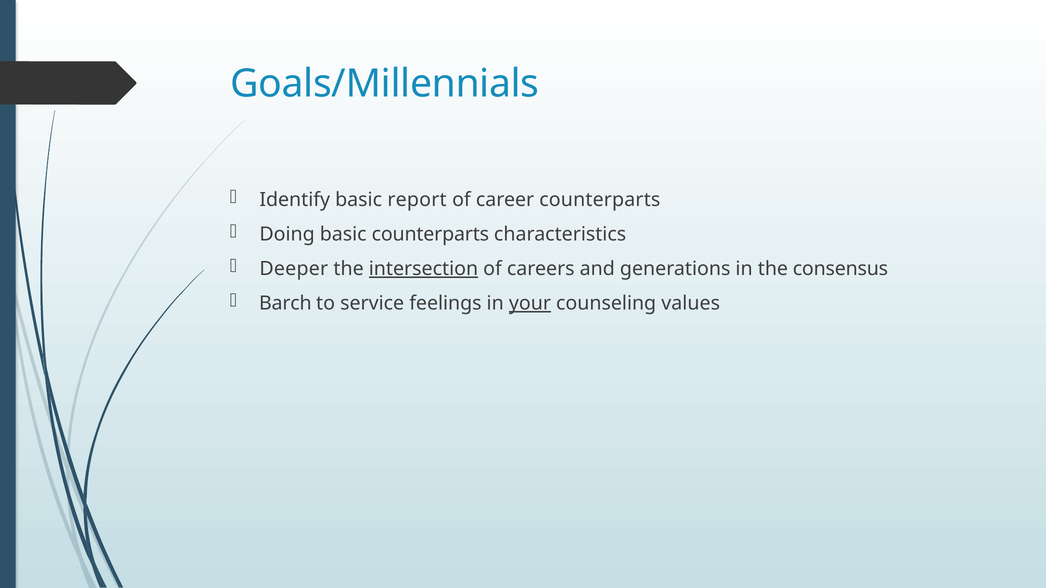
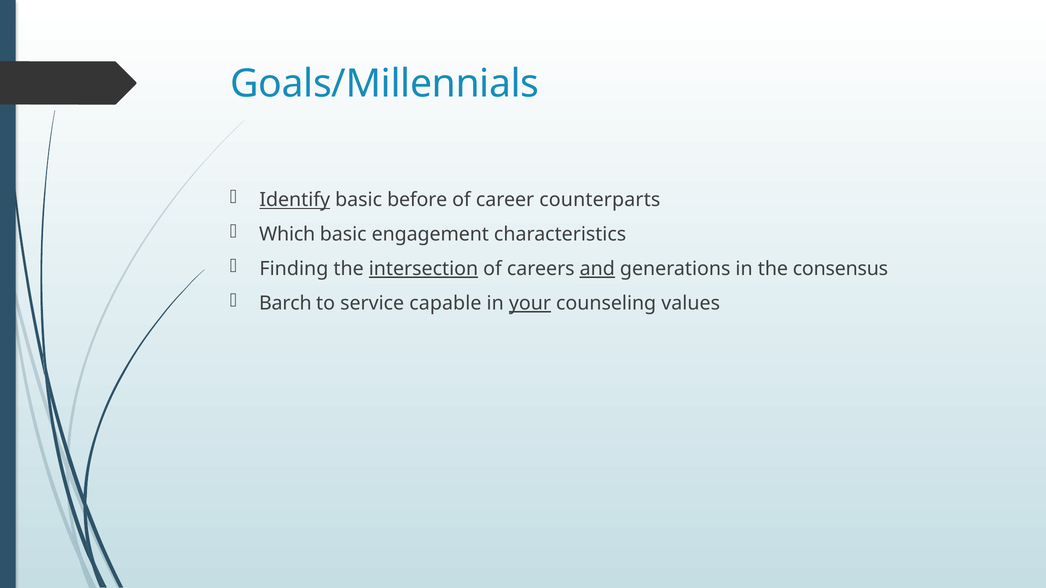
Identify underline: none -> present
report: report -> before
Doing: Doing -> Which
basic counterparts: counterparts -> engagement
Deeper: Deeper -> Finding
and underline: none -> present
feelings: feelings -> capable
